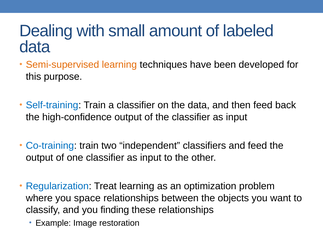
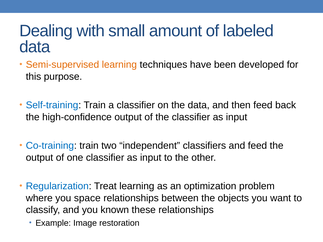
finding: finding -> known
